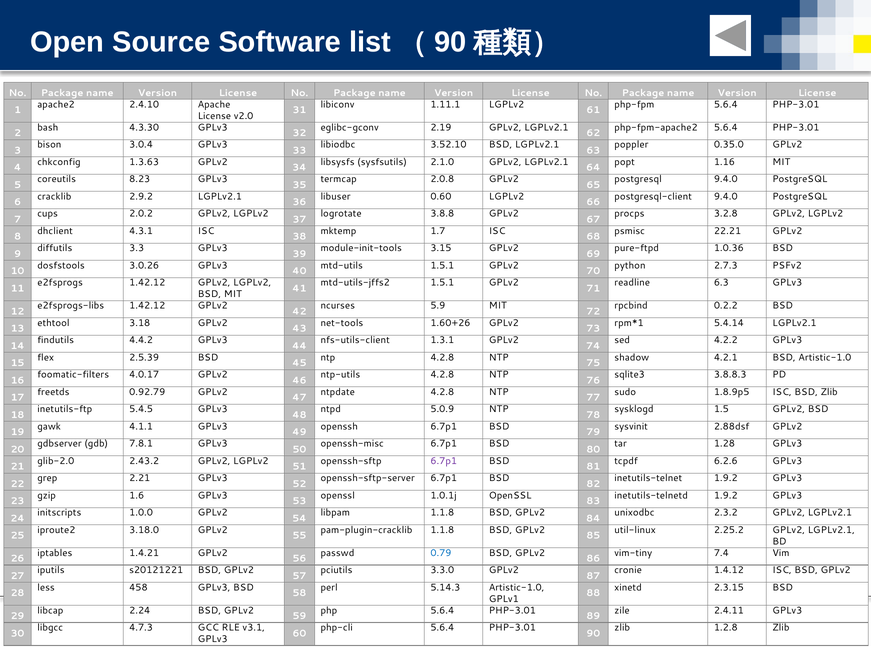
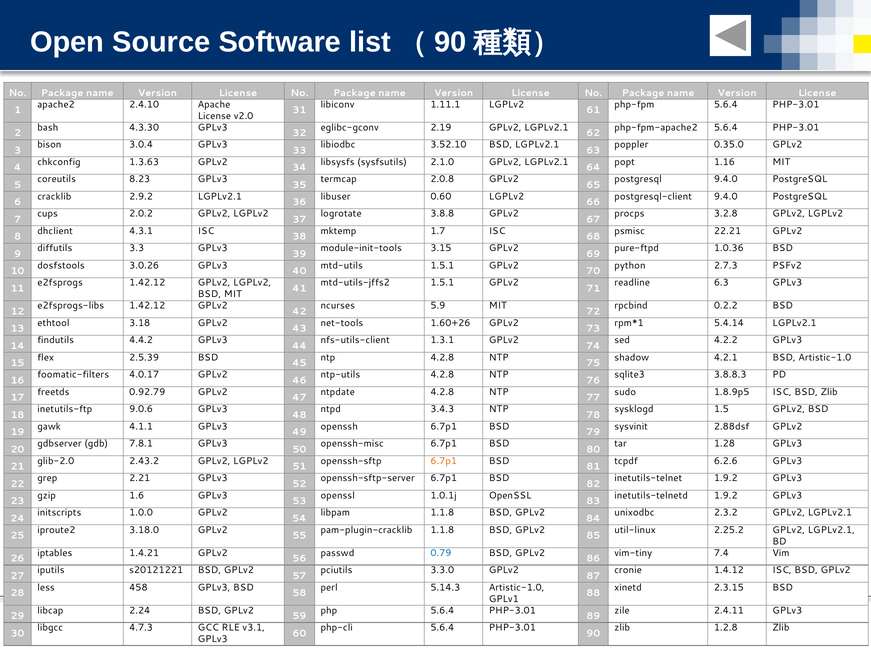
5.4.5: 5.4.5 -> 9.0.6
5.0.9: 5.0.9 -> 3.4.3
6.7p1 at (444, 461) colour: purple -> orange
